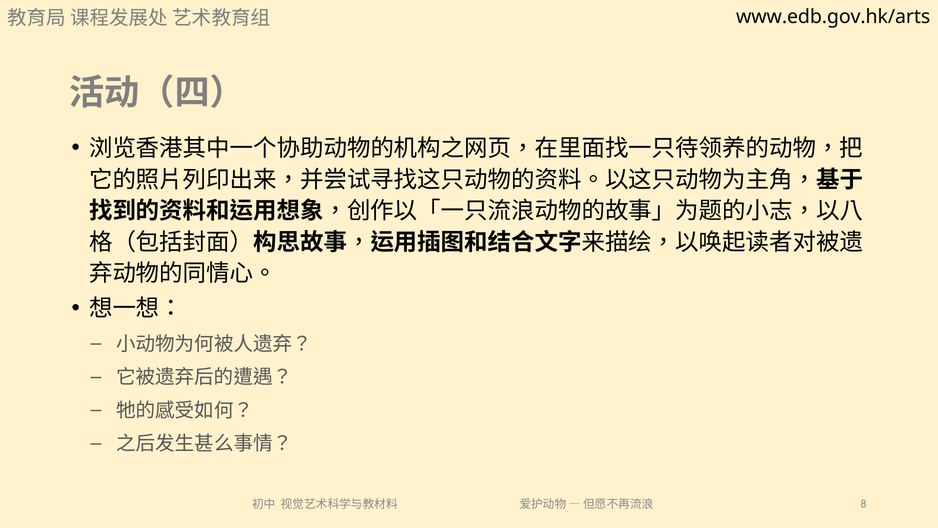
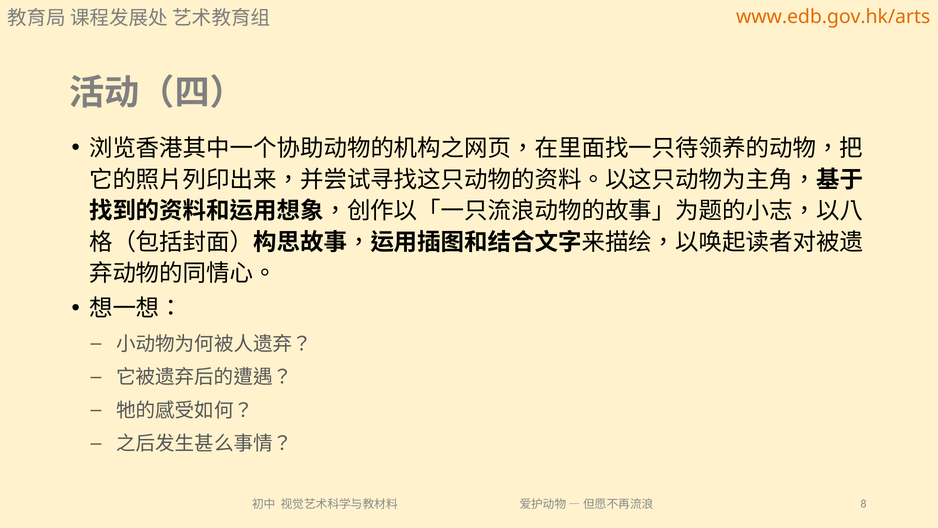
www.edb.gov.hk/arts colour: black -> orange
